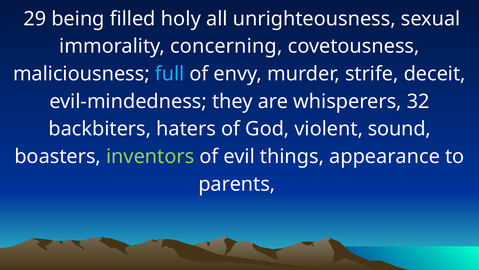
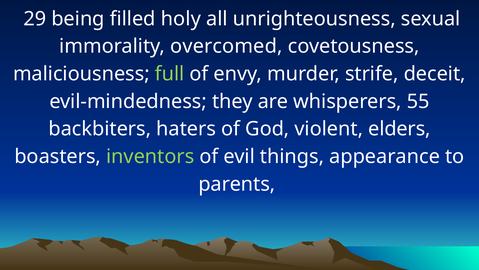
concerning: concerning -> overcomed
full colour: light blue -> light green
32: 32 -> 55
sound: sound -> elders
